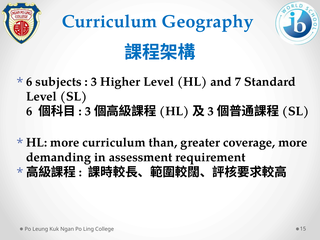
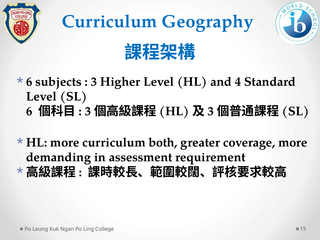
7: 7 -> 4
than: than -> both
